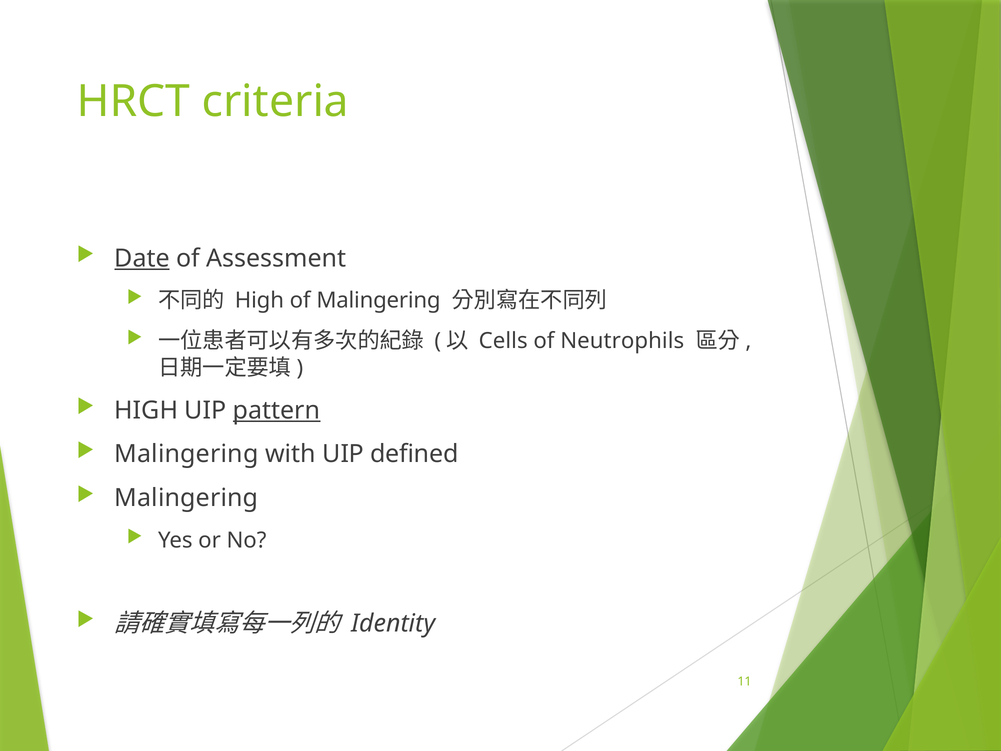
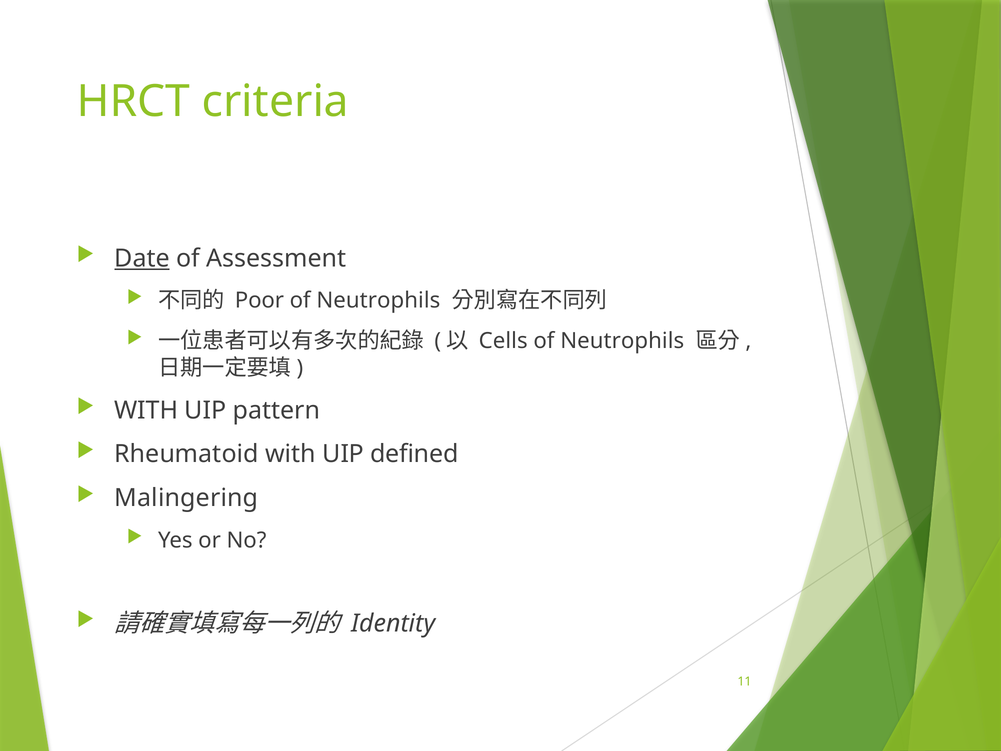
High at (259, 300): High -> Poor
Malingering at (379, 300): Malingering -> Neutrophils
HIGH at (146, 410): HIGH -> WITH
pattern underline: present -> none
Malingering at (186, 454): Malingering -> Rheumatoid
